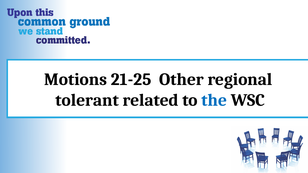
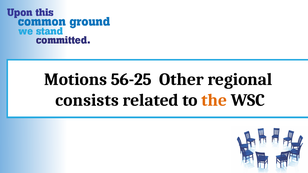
21-25: 21-25 -> 56-25
tolerant: tolerant -> consists
the colour: blue -> orange
